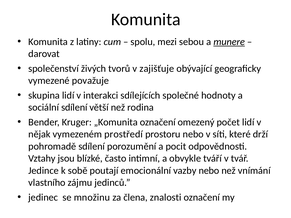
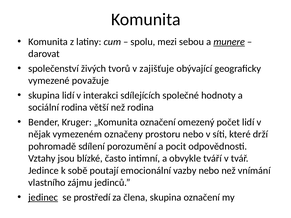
sociální sdílení: sdílení -> rodina
prostředí: prostředí -> označeny
jedinec underline: none -> present
množinu: množinu -> prostředí
člena znalosti: znalosti -> skupina
